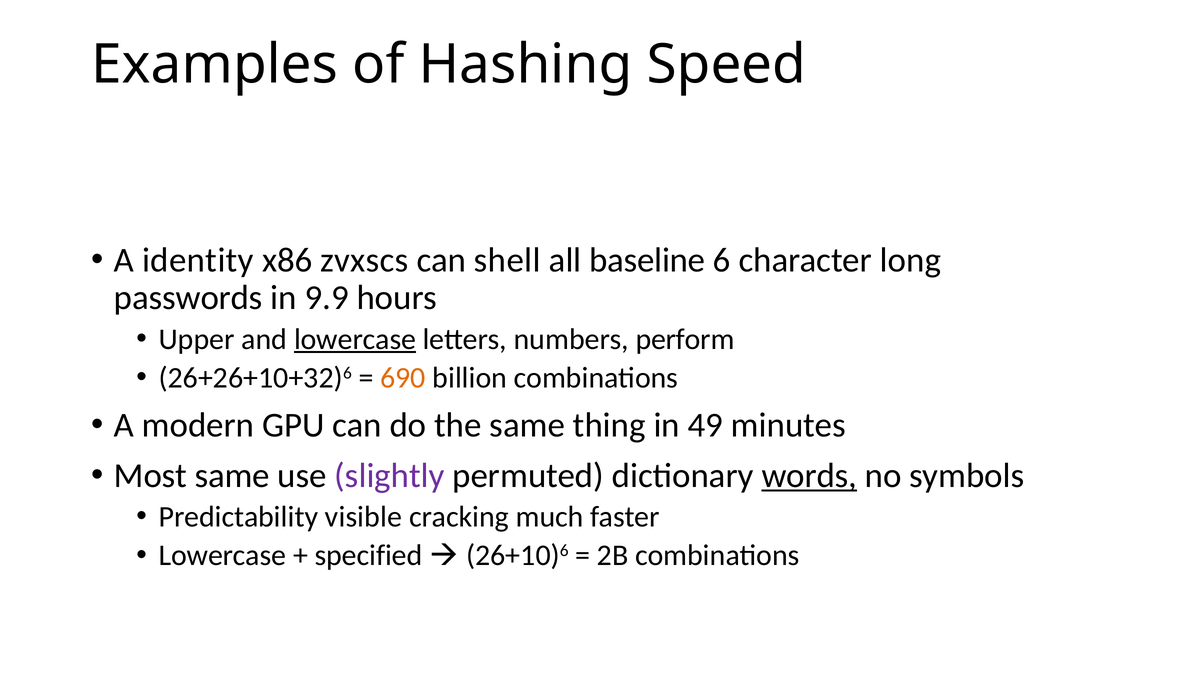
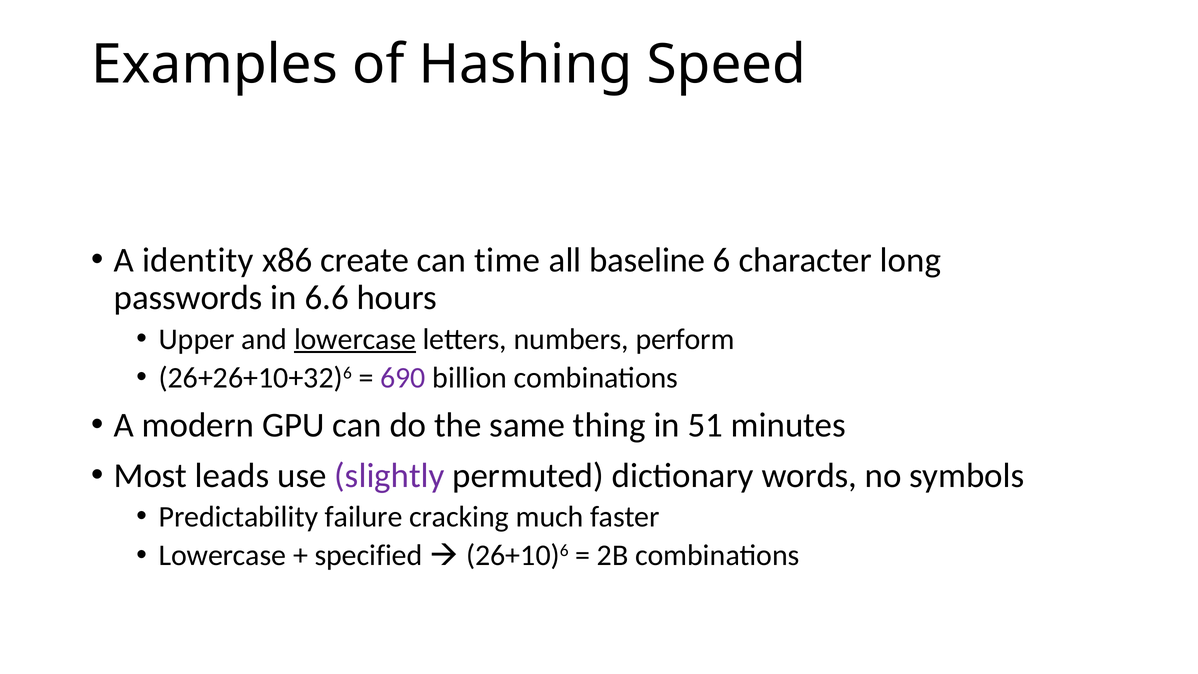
zvxscs: zvxscs -> create
shell: shell -> time
9.9: 9.9 -> 6.6
690 colour: orange -> purple
49: 49 -> 51
Most same: same -> leads
words underline: present -> none
visible: visible -> failure
